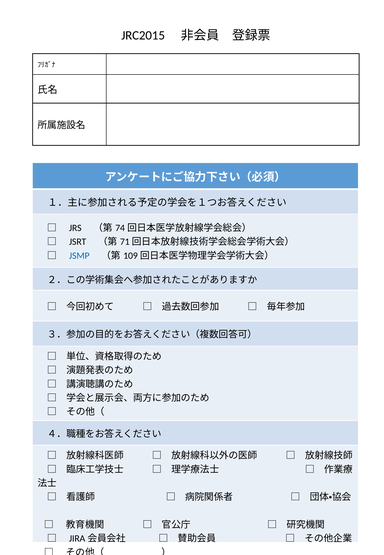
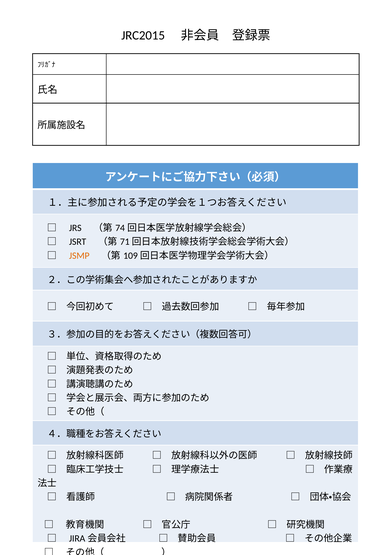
JSMP colour: blue -> orange
